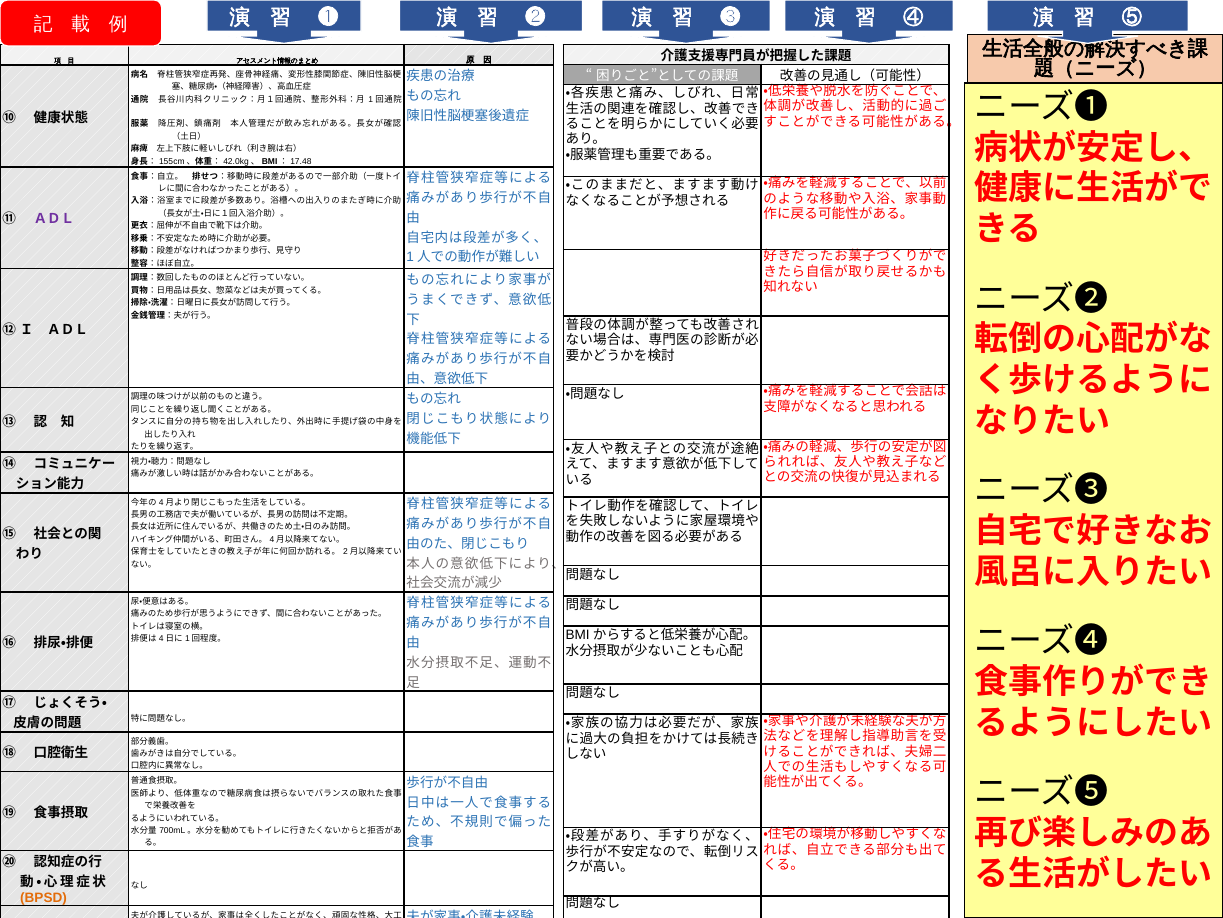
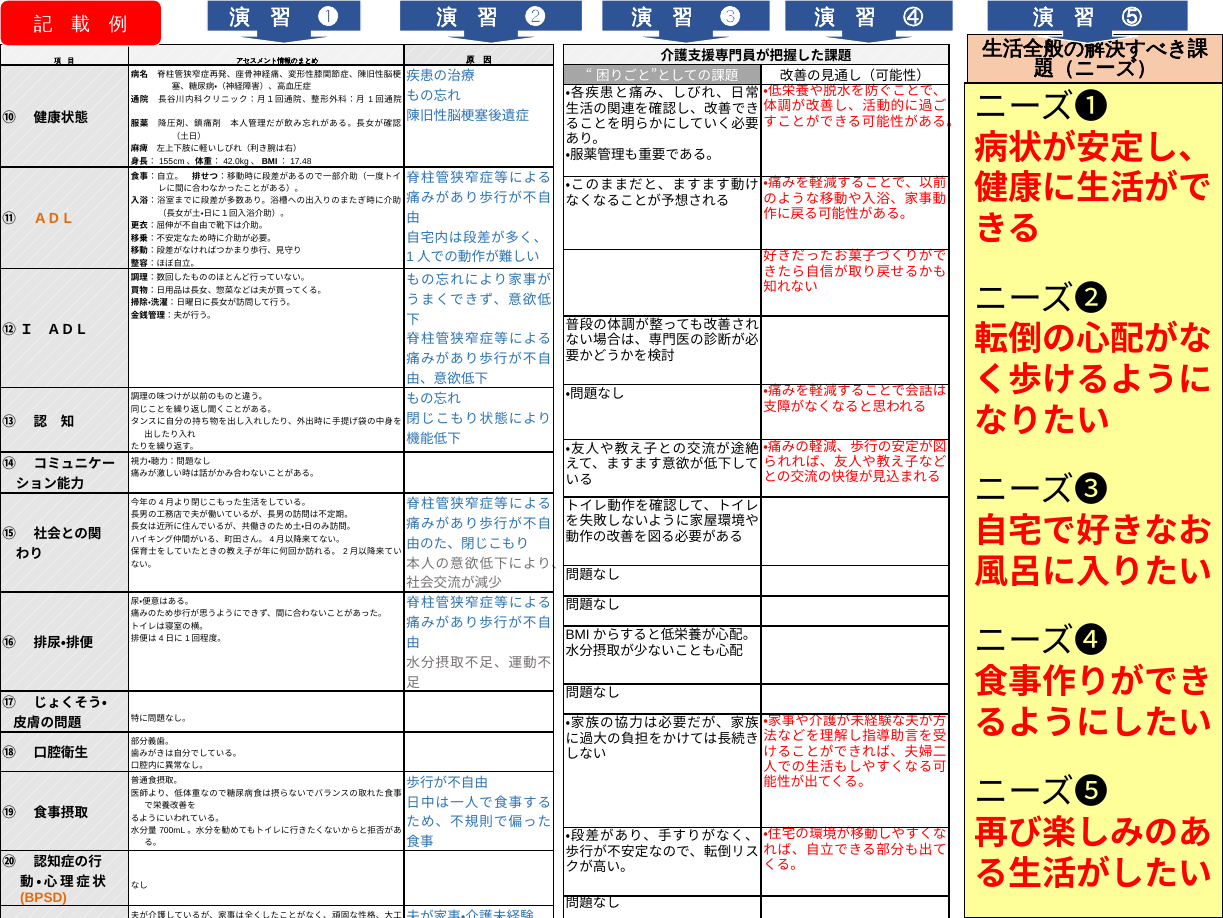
ＡＤＬ at (54, 219) colour: purple -> orange
